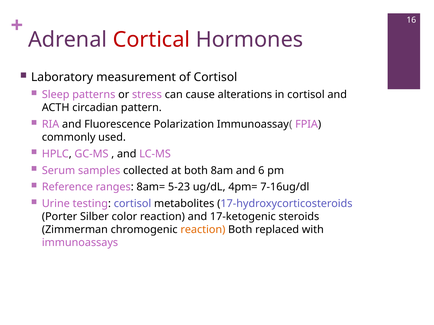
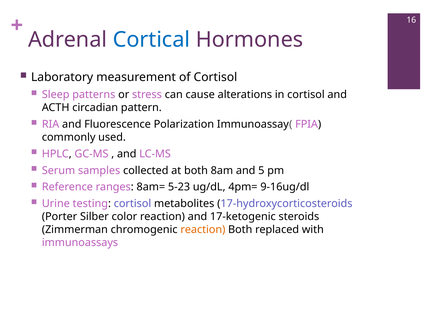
Cortical colour: red -> blue
6: 6 -> 5
7-16ug/dl: 7-16ug/dl -> 9-16ug/dl
